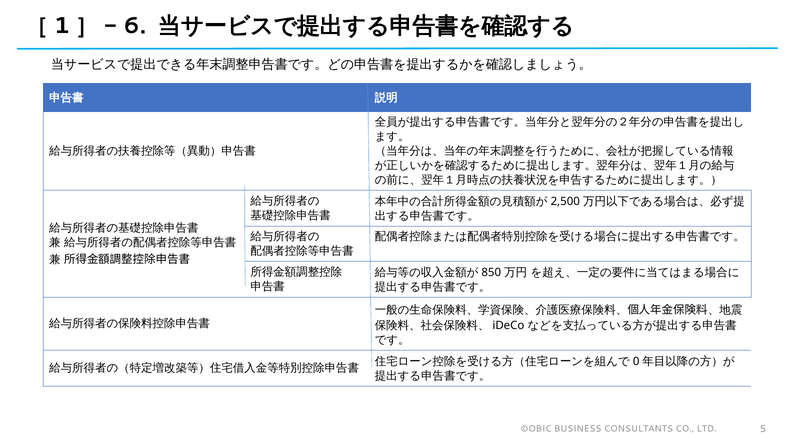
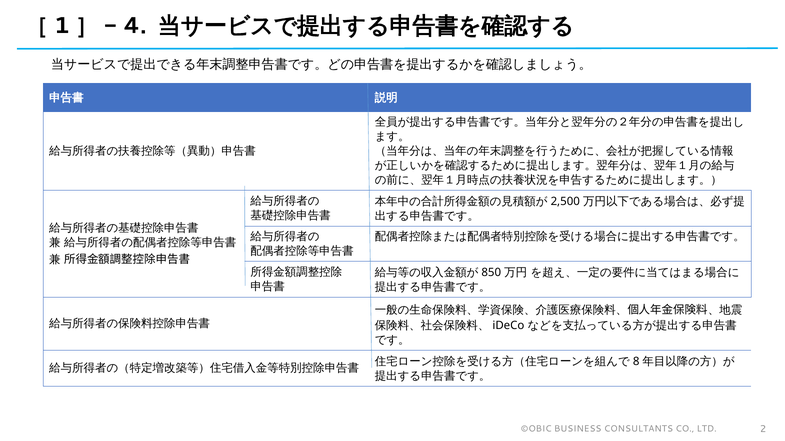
6: 6 -> 4
0: 0 -> 8
5: 5 -> 2
